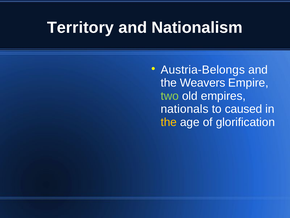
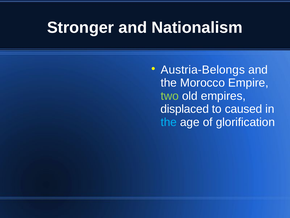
Territory: Territory -> Stronger
Weavers: Weavers -> Morocco
nationals: nationals -> displaced
the at (169, 122) colour: yellow -> light blue
